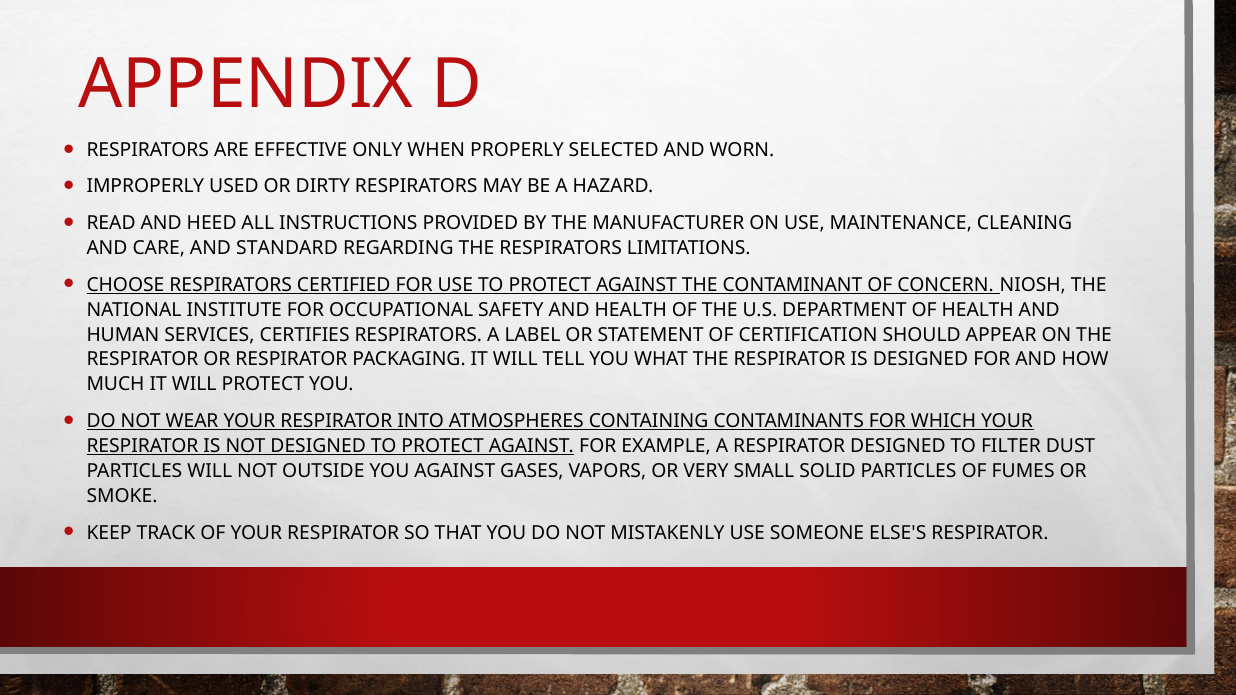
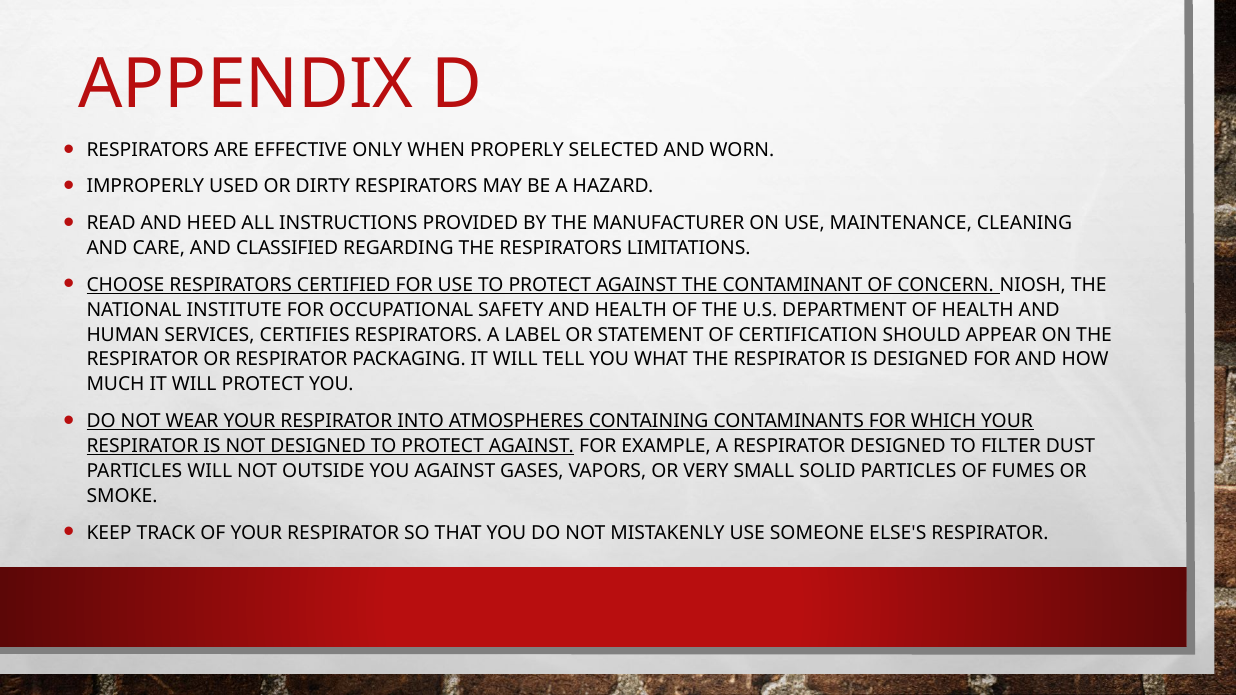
STANDARD: STANDARD -> CLASSIFIED
